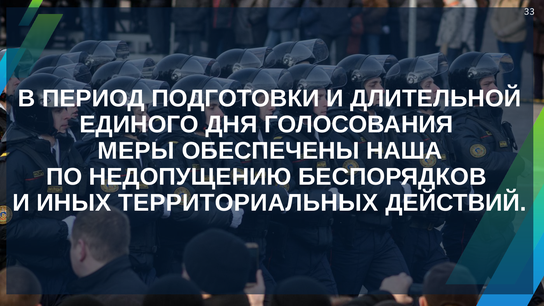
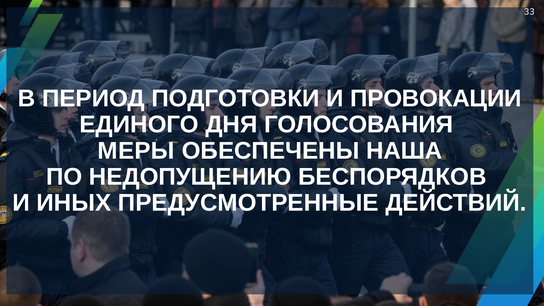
ДЛИТЕЛЬНОЙ: ДЛИТЕЛЬНОЙ -> ПРОВОКАЦИИ
ТЕРРИТОРИАЛЬНЫХ: ТЕРРИТОРИАЛЬНЫХ -> ПРЕДУСМОТРЕННЫЕ
